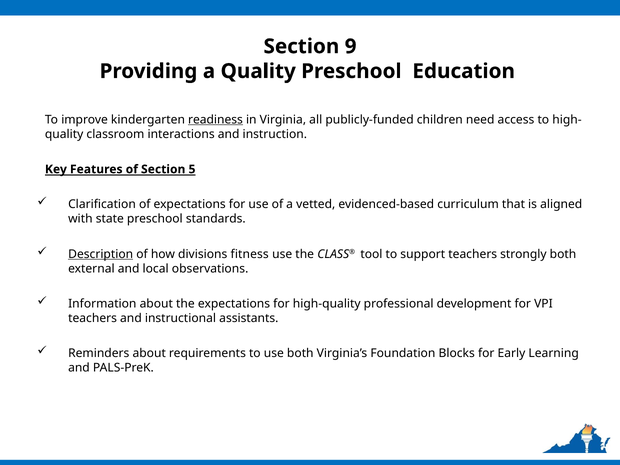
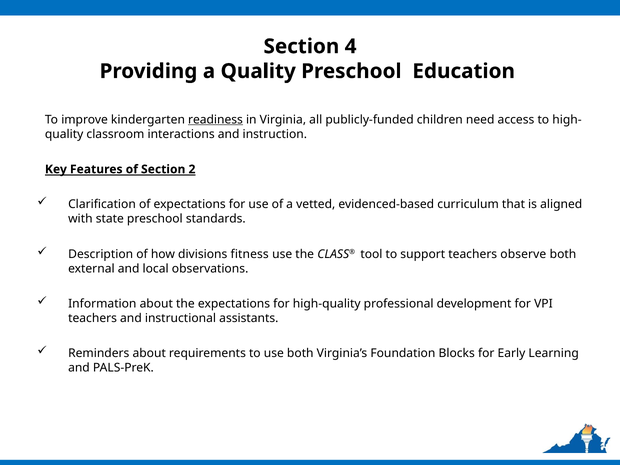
9: 9 -> 4
5: 5 -> 2
Description underline: present -> none
strongly: strongly -> observe
